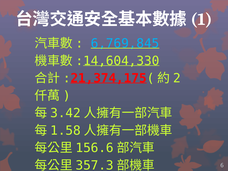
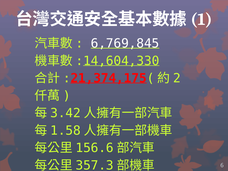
6,769,845 colour: light blue -> white
